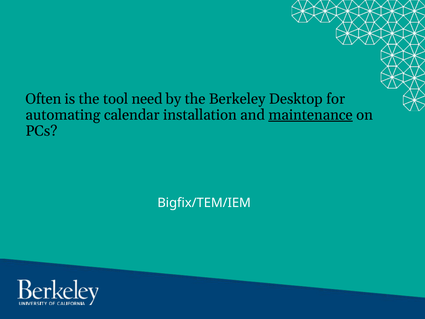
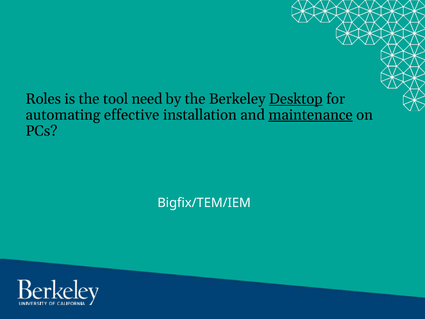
Often: Often -> Roles
Desktop underline: none -> present
calendar: calendar -> effective
